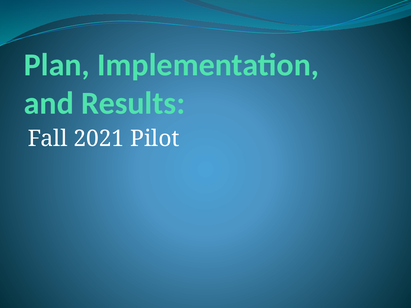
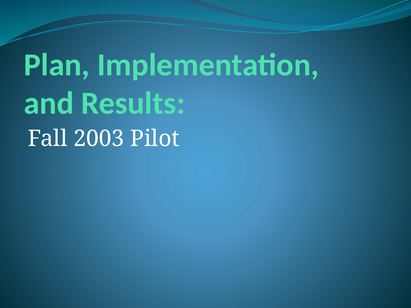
2021: 2021 -> 2003
